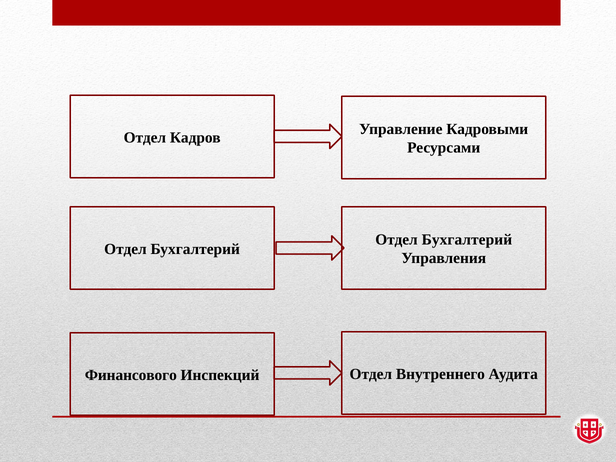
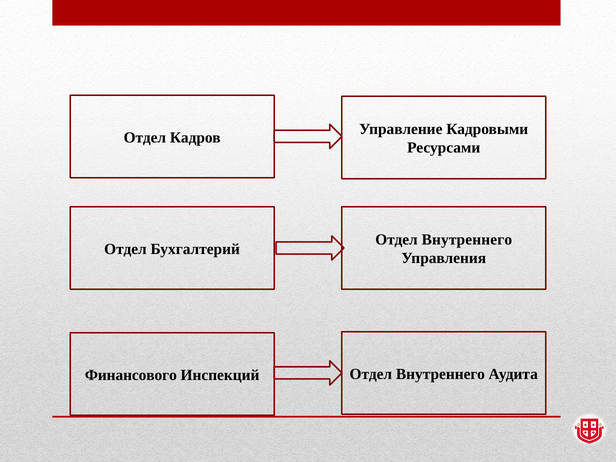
Бухгалтерий at (467, 240): Бухгалтерий -> Внутреннего
